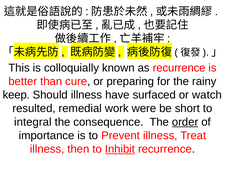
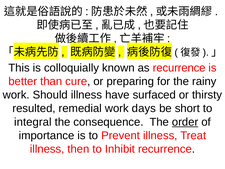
keep at (16, 95): keep -> work
watch: watch -> thirsty
were: were -> days
Inhibit underline: present -> none
